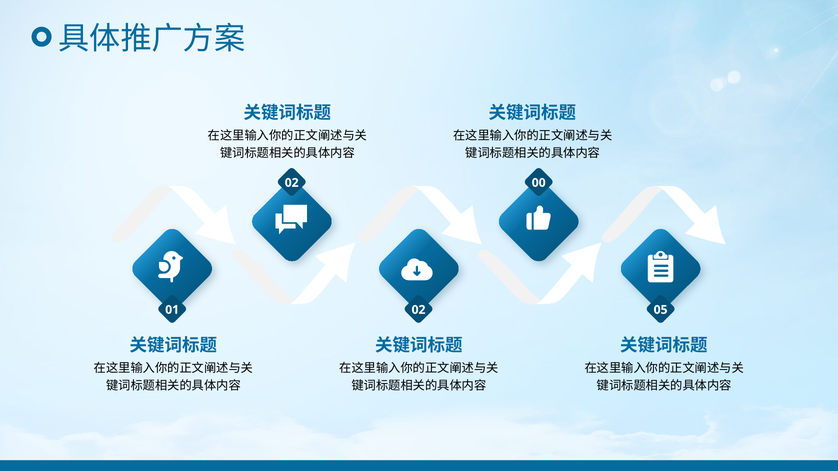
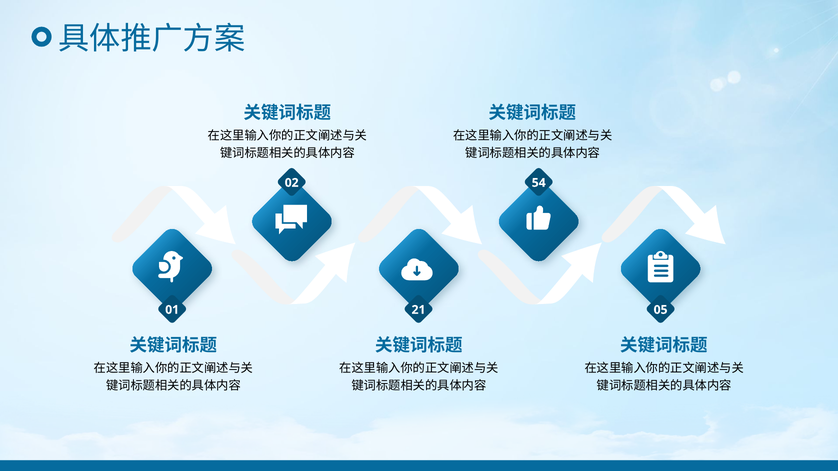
00: 00 -> 54
01 02: 02 -> 21
